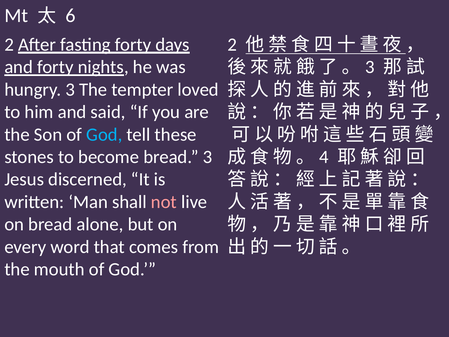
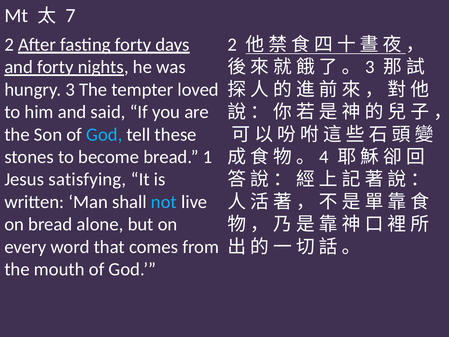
6: 6 -> 7
bread 3: 3 -> 1
discerned: discerned -> satisfying
not colour: pink -> light blue
